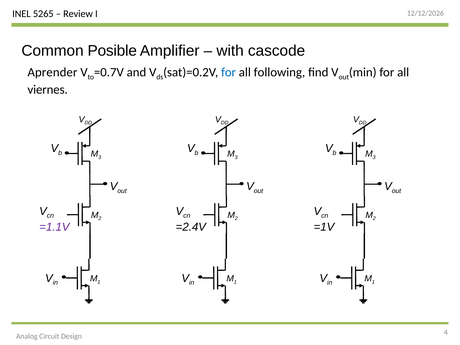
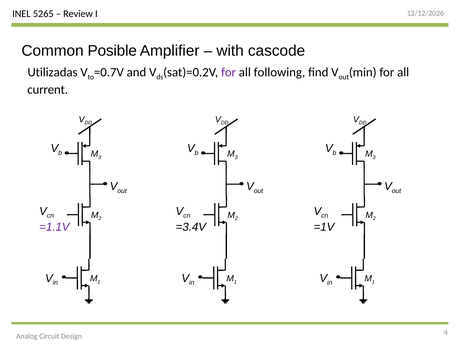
Aprender: Aprender -> Utilizadas
for at (229, 72) colour: blue -> purple
viernes: viernes -> current
=2.4V: =2.4V -> =3.4V
